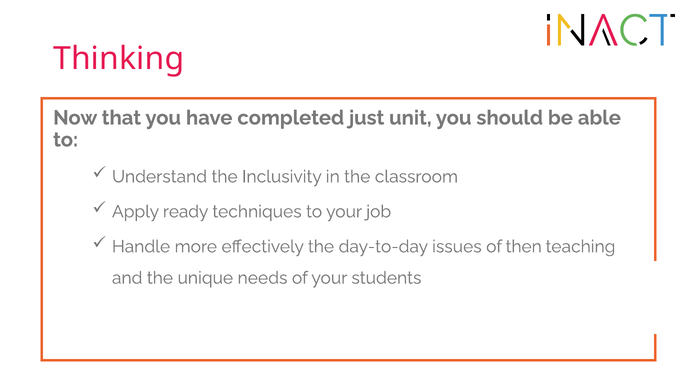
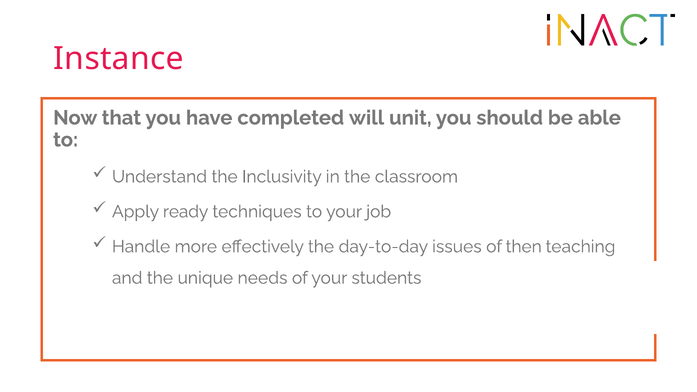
Thinking: Thinking -> Instance
just: just -> will
